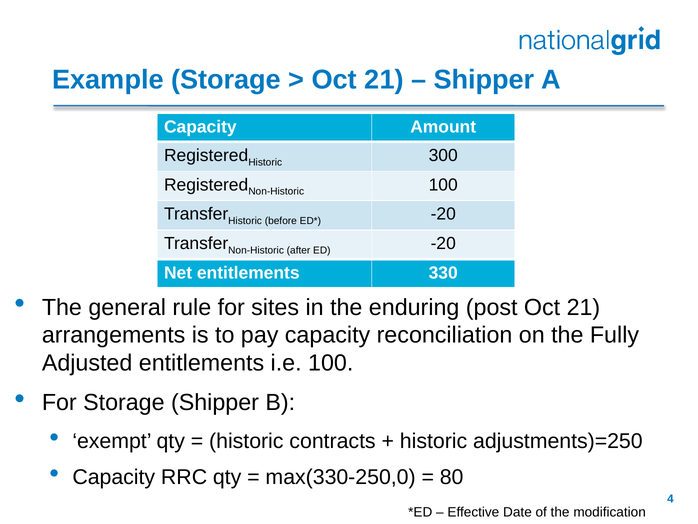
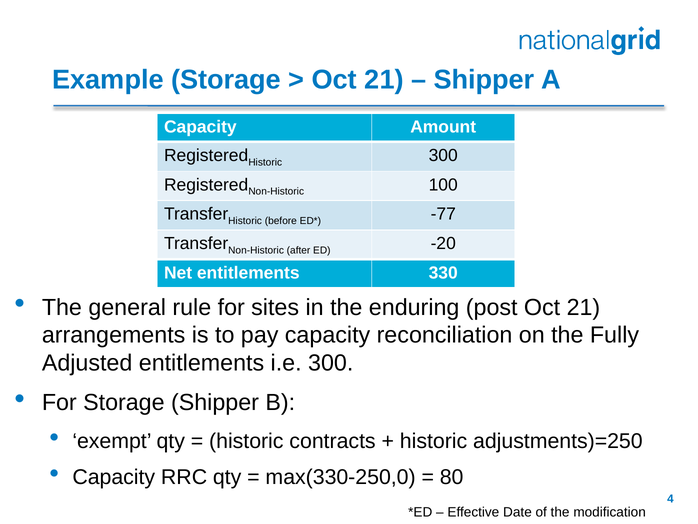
-20 at (443, 214): -20 -> -77
i.e 100: 100 -> 300
